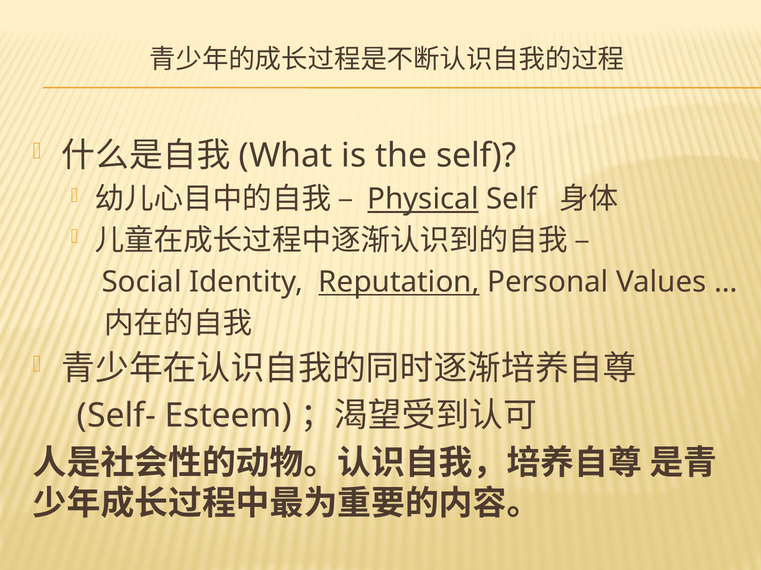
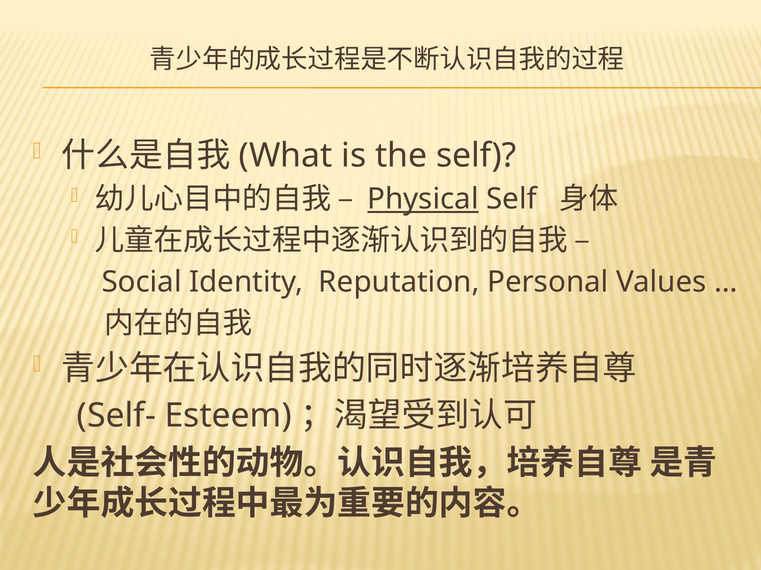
Reputation underline: present -> none
